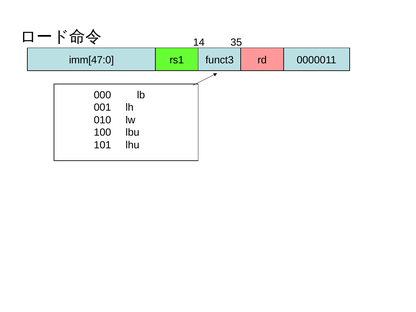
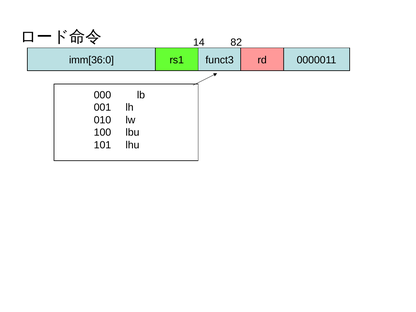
35: 35 -> 82
imm[47:0: imm[47:0 -> imm[36:0
